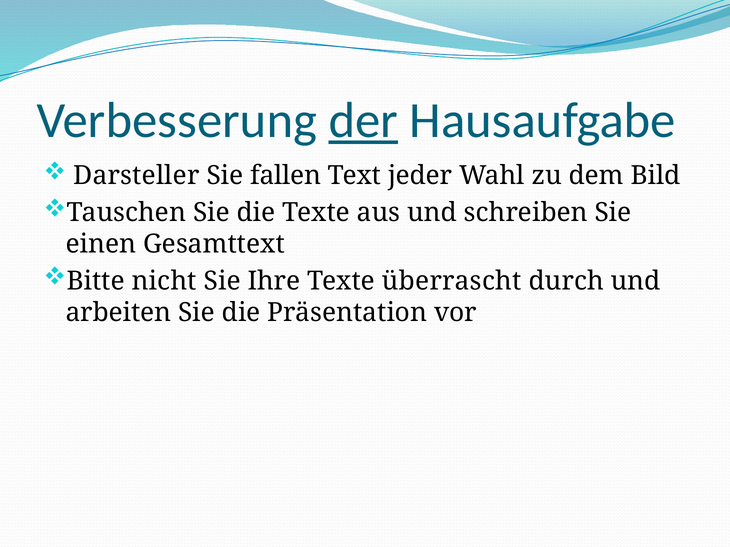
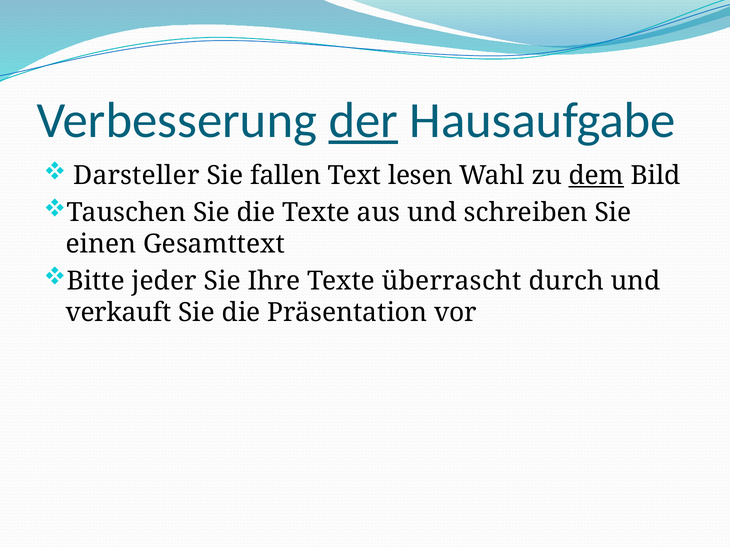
jeder: jeder -> lesen
dem underline: none -> present
nicht: nicht -> jeder
arbeiten: arbeiten -> verkauft
